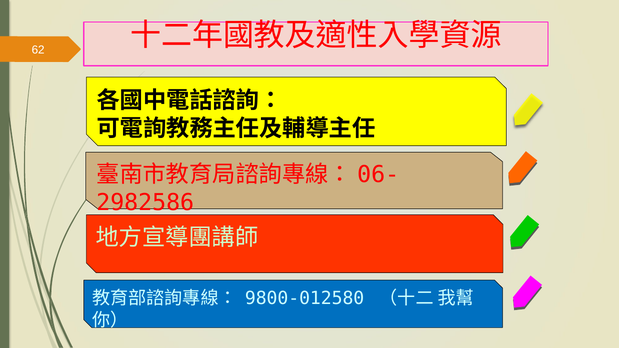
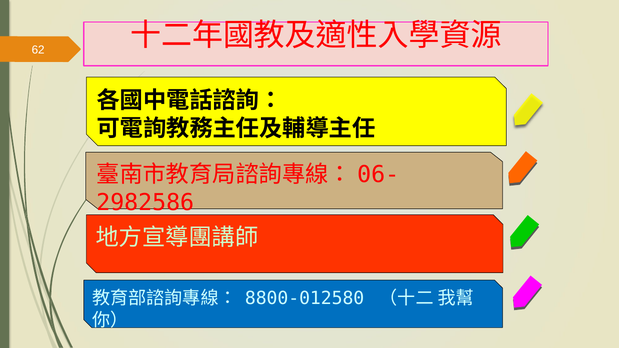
9800-012580: 9800-012580 -> 8800-012580
